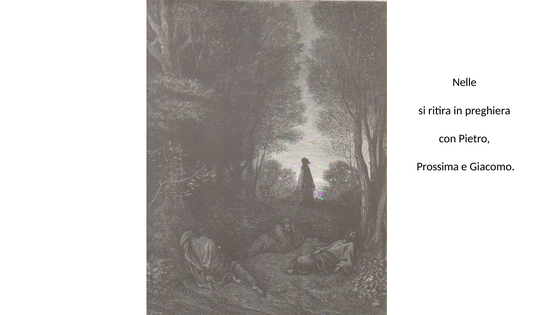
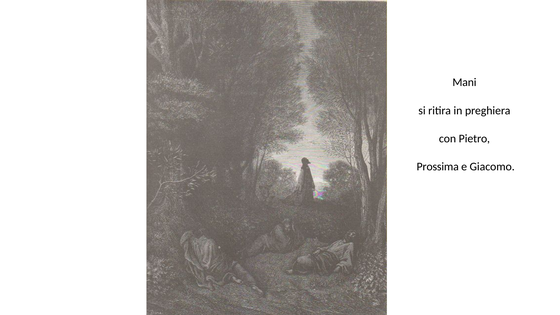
Nelle: Nelle -> Mani
